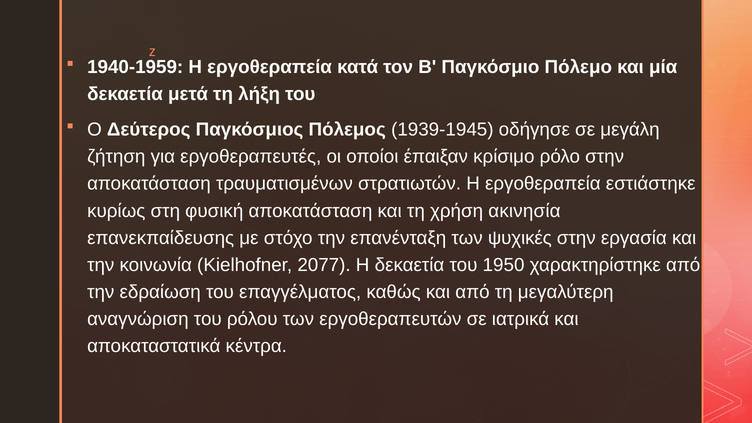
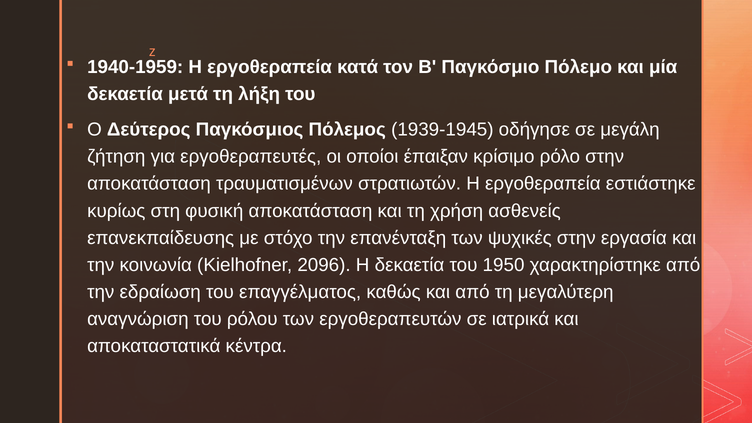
ακινησία: ακινησία -> ασθενείς
2077: 2077 -> 2096
